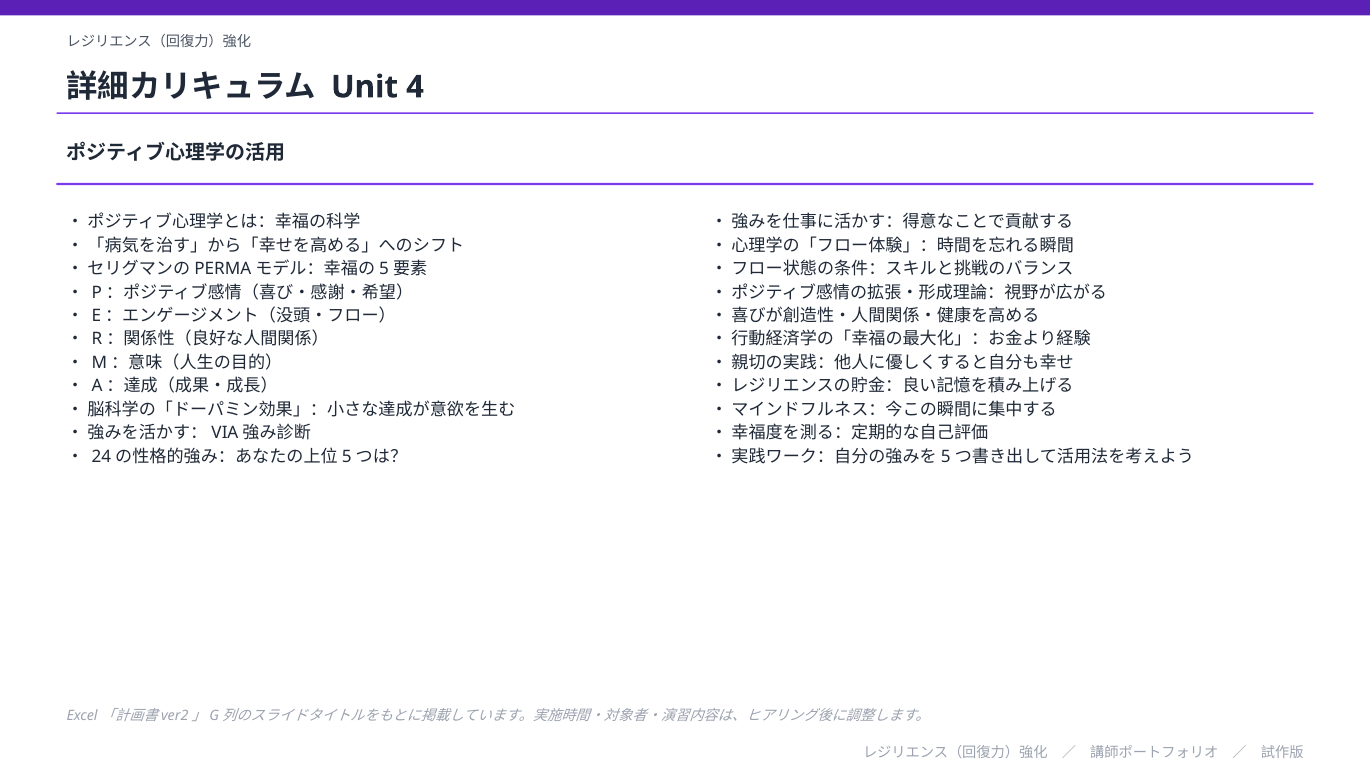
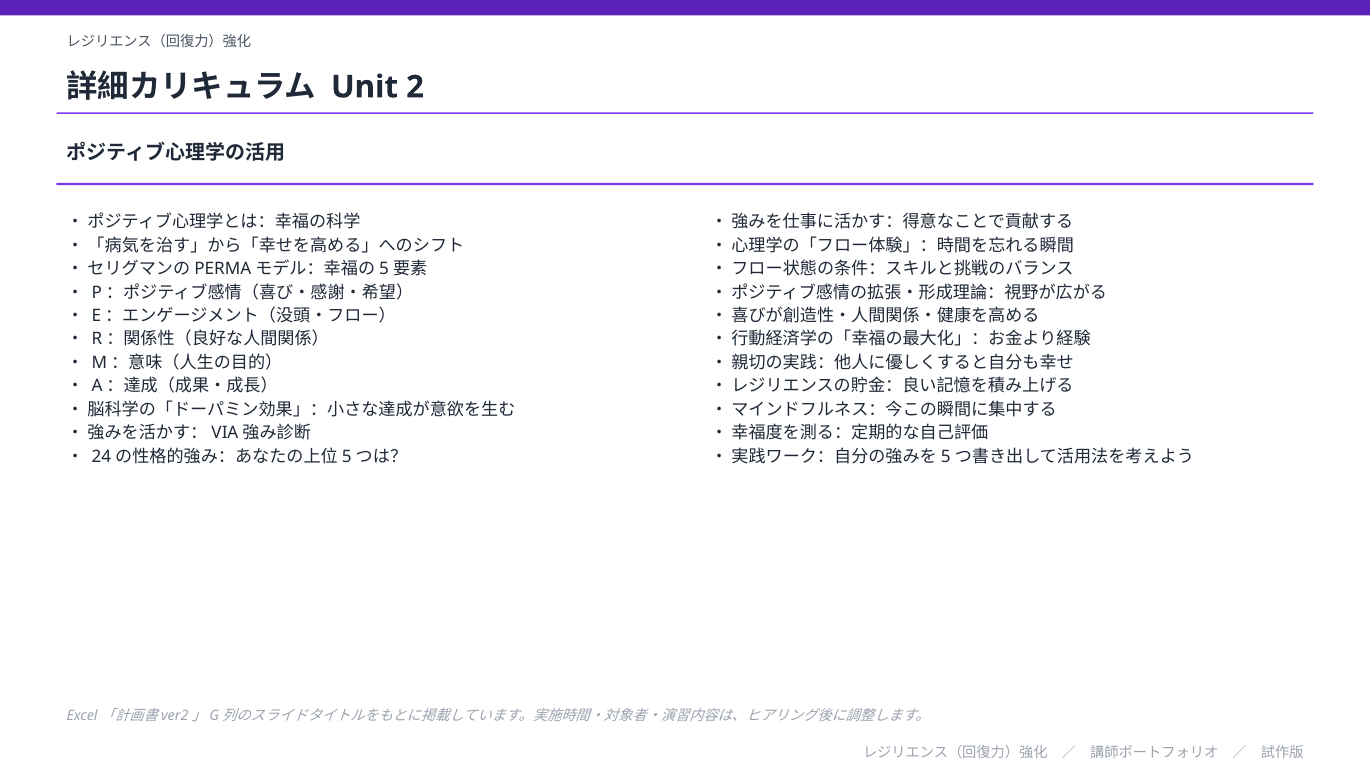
4: 4 -> 2
